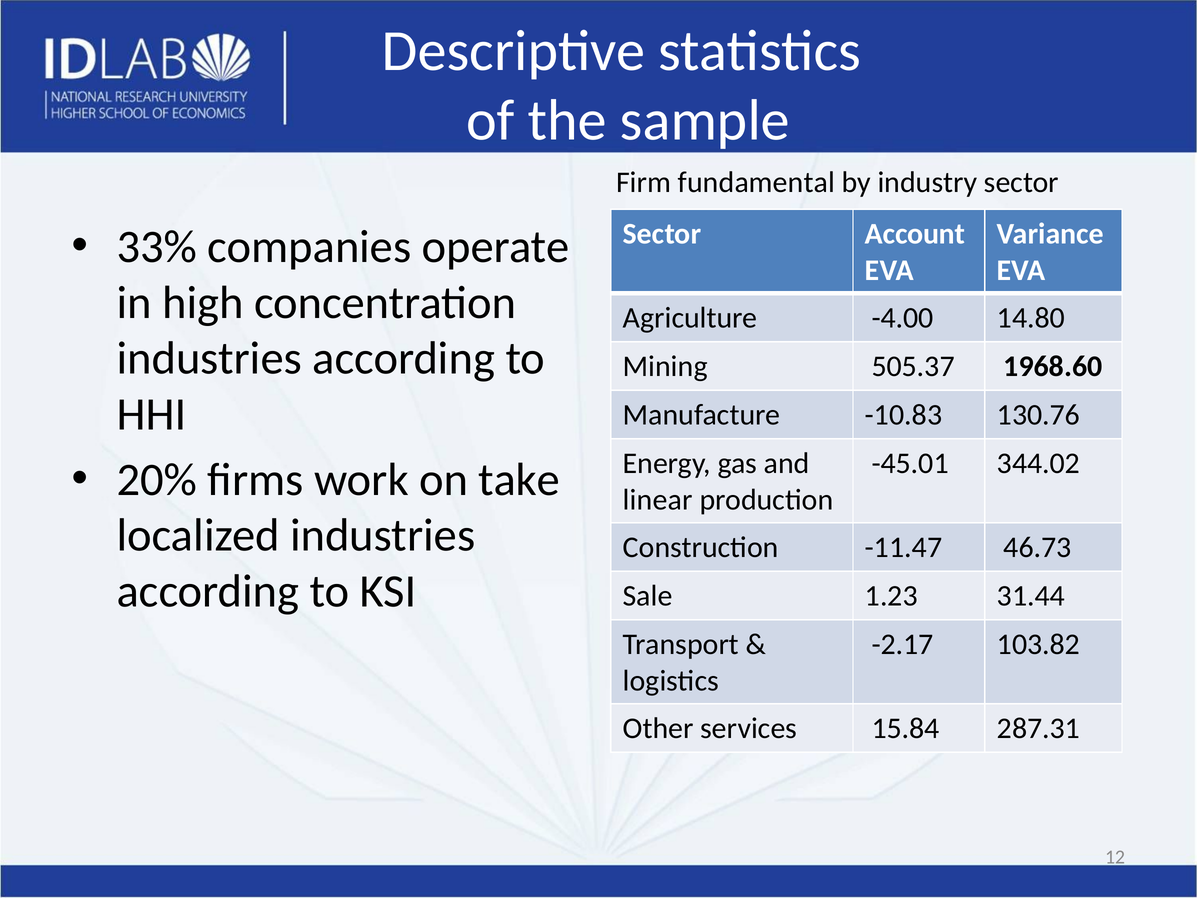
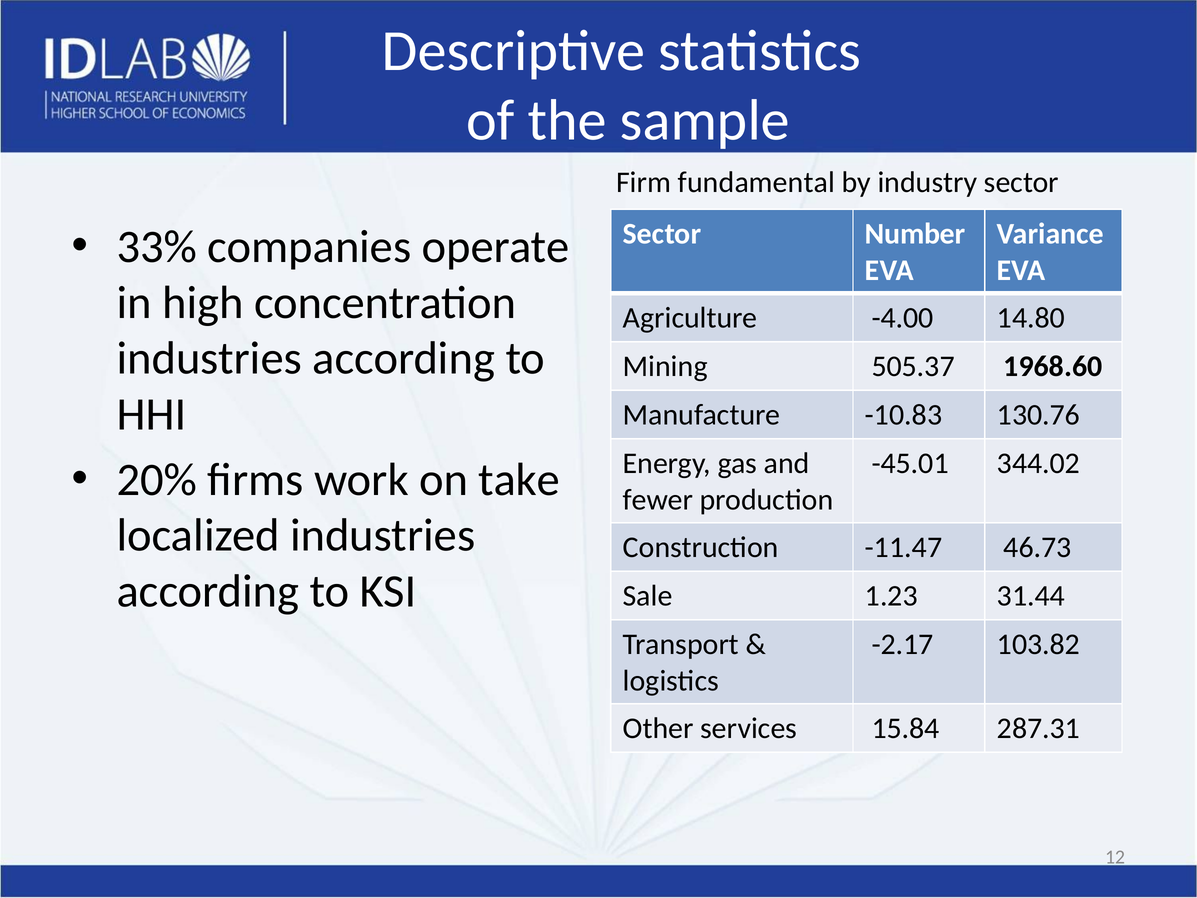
Account: Account -> Number
linear: linear -> fewer
